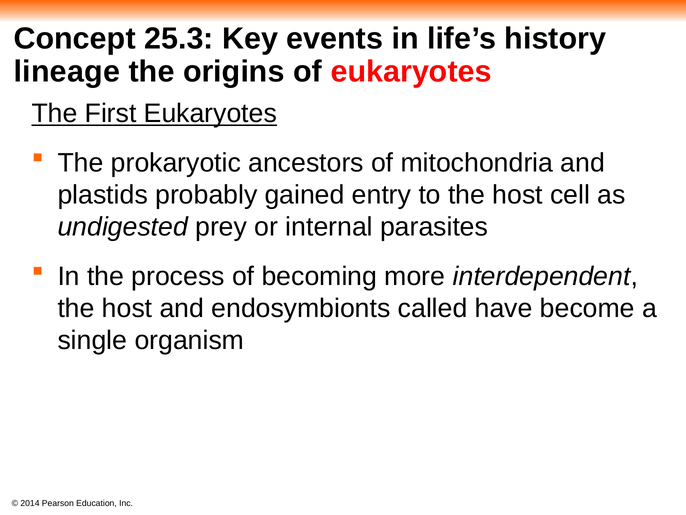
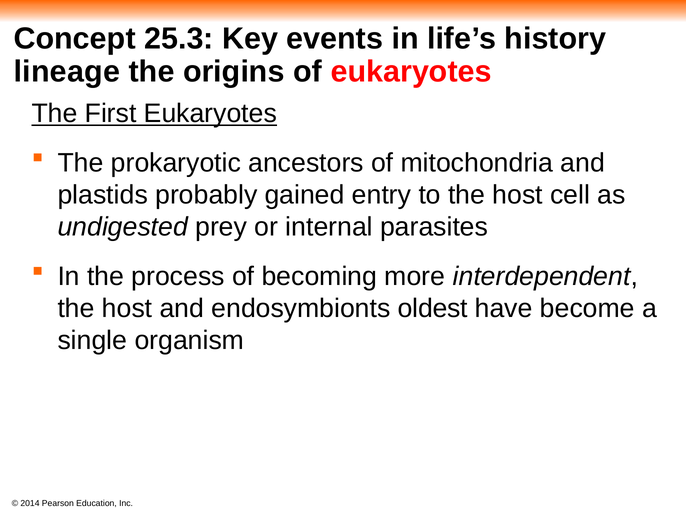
called: called -> oldest
